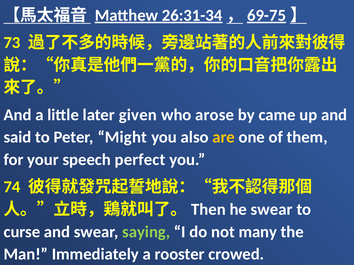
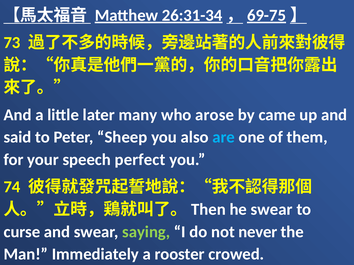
given: given -> many
Might: Might -> Sheep
are colour: yellow -> light blue
many: many -> never
